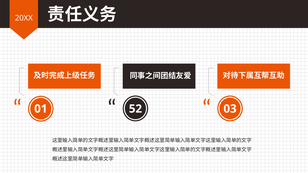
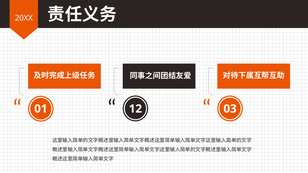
52: 52 -> 12
